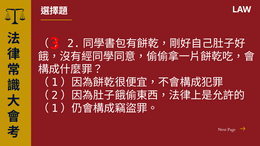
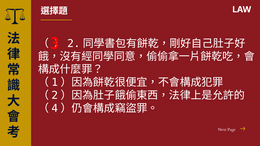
1 at (55, 109): 1 -> 4
